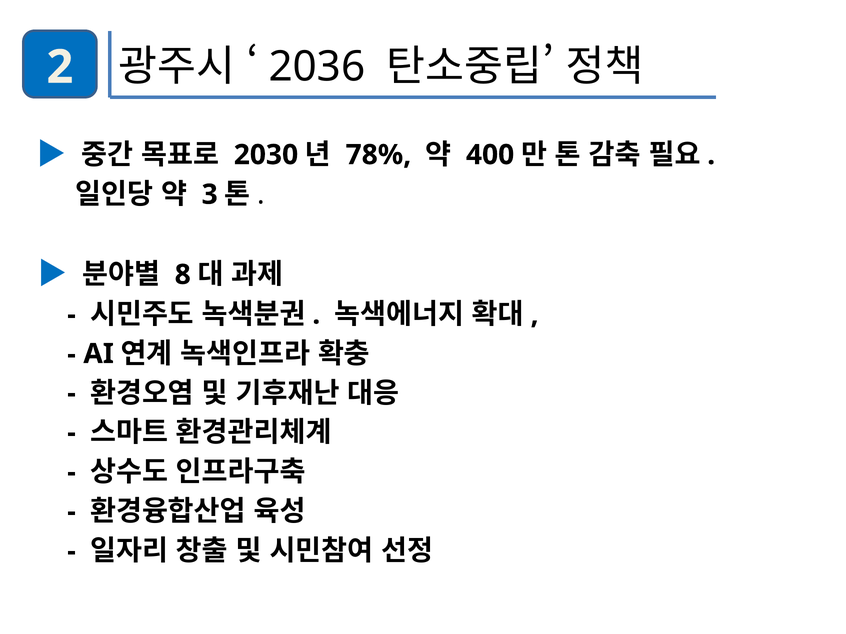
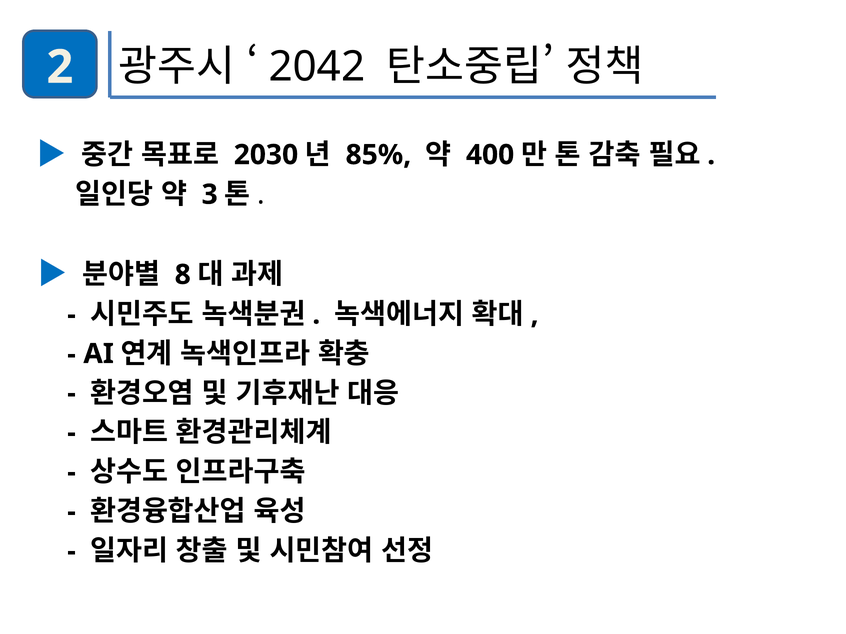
2036: 2036 -> 2042
78%: 78% -> 85%
